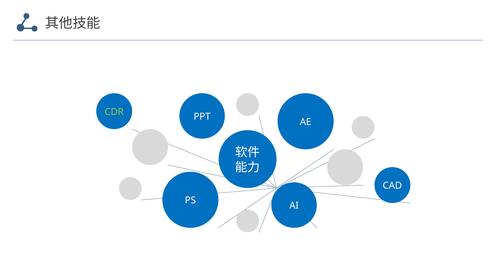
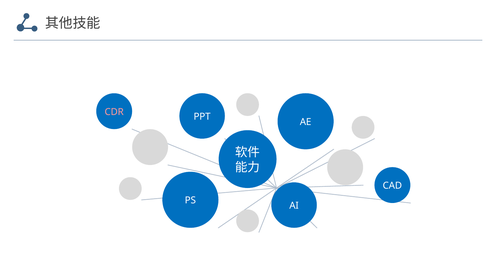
CDR colour: light green -> pink
